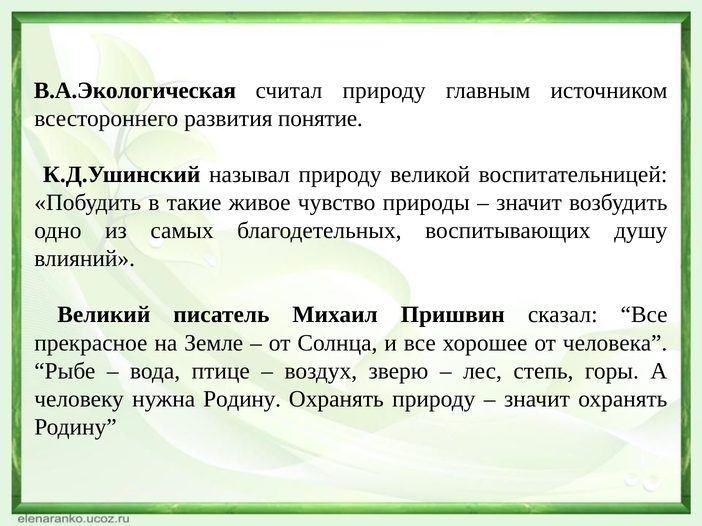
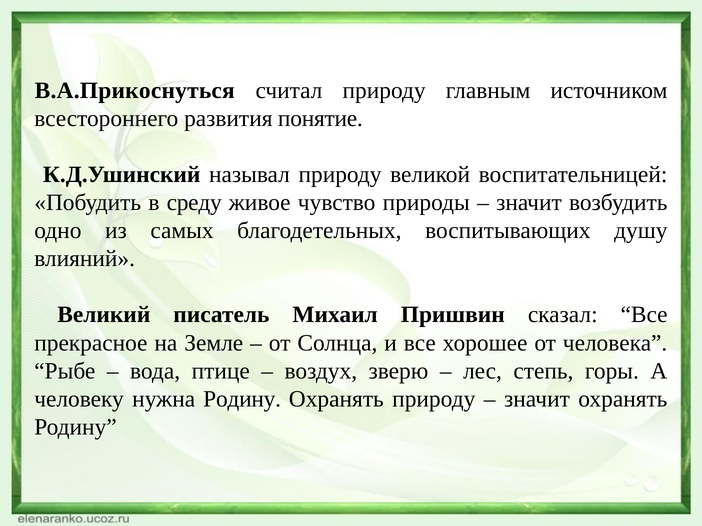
В.А.Экологическая: В.А.Экологическая -> В.А.Прикоснуться
такие: такие -> среду
